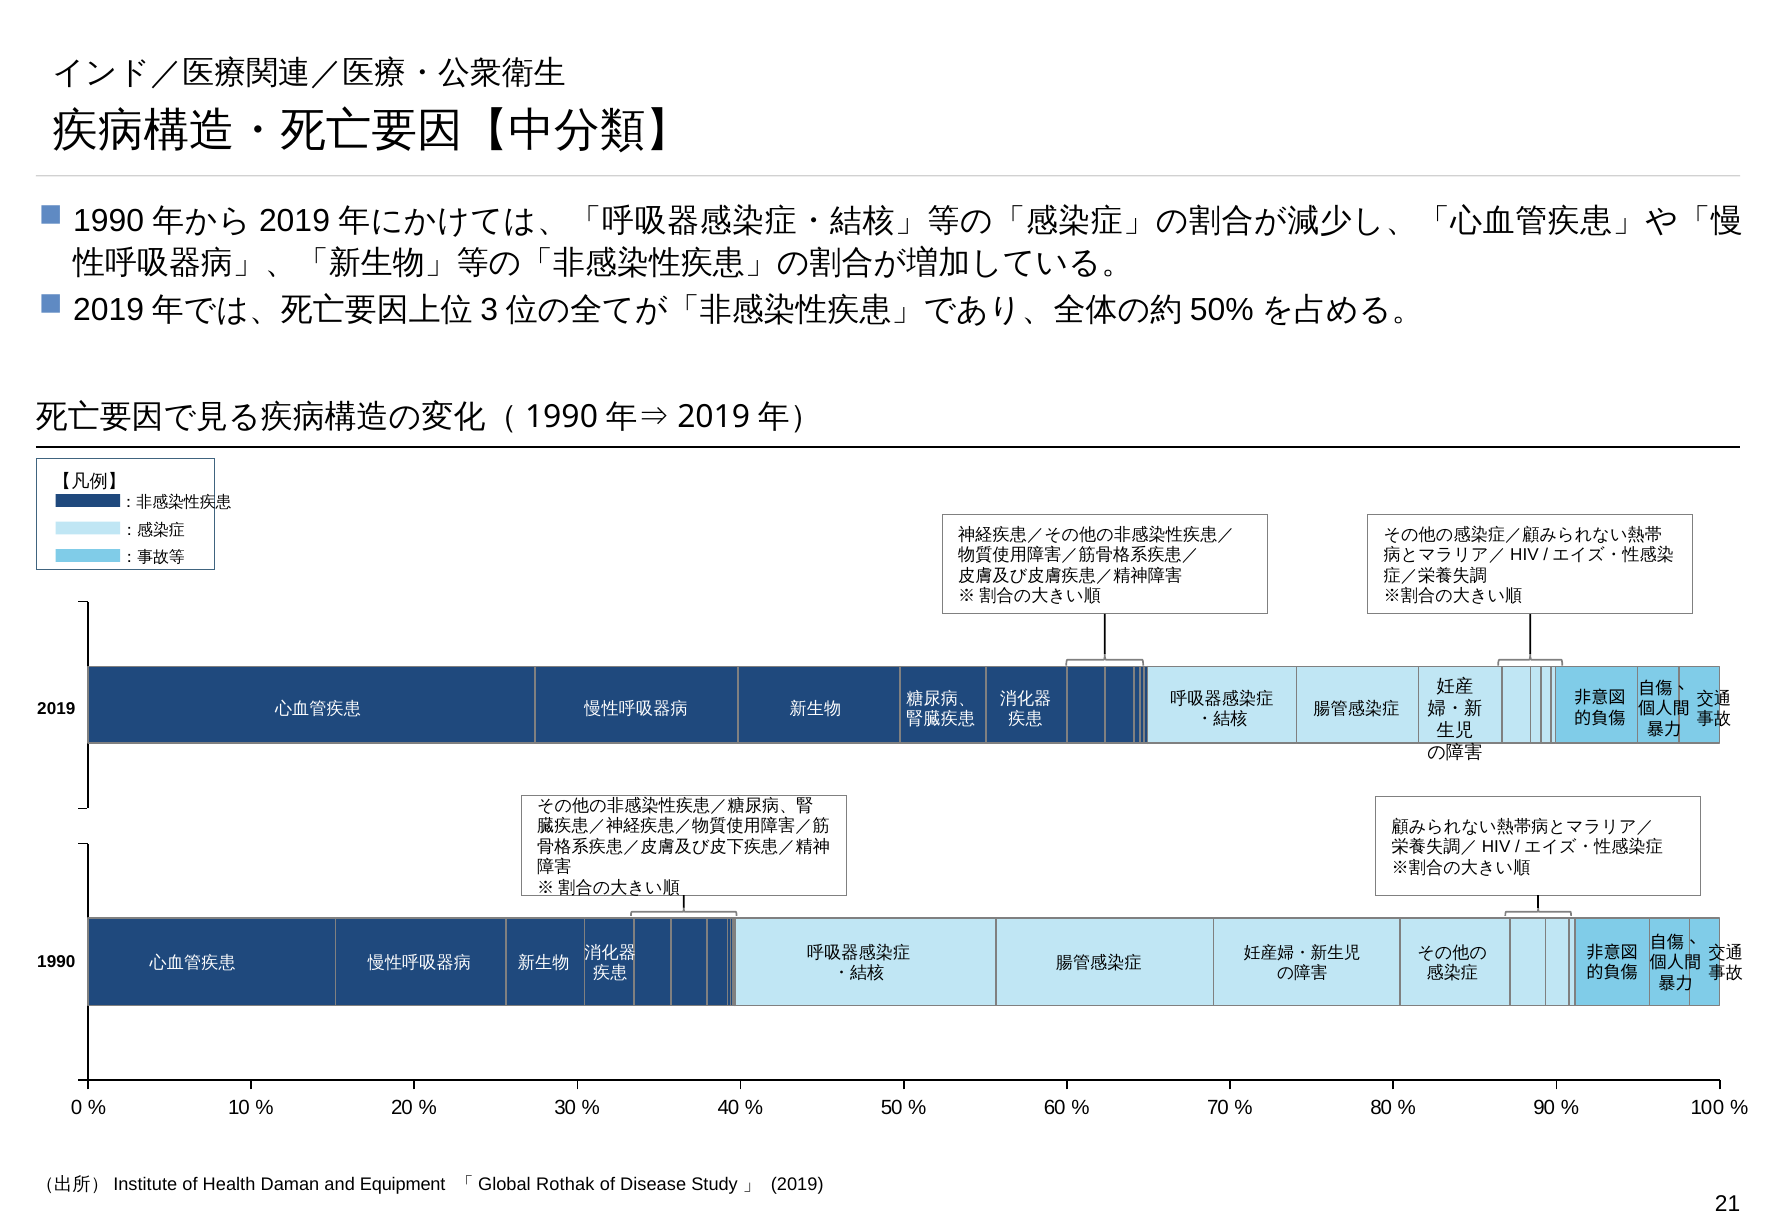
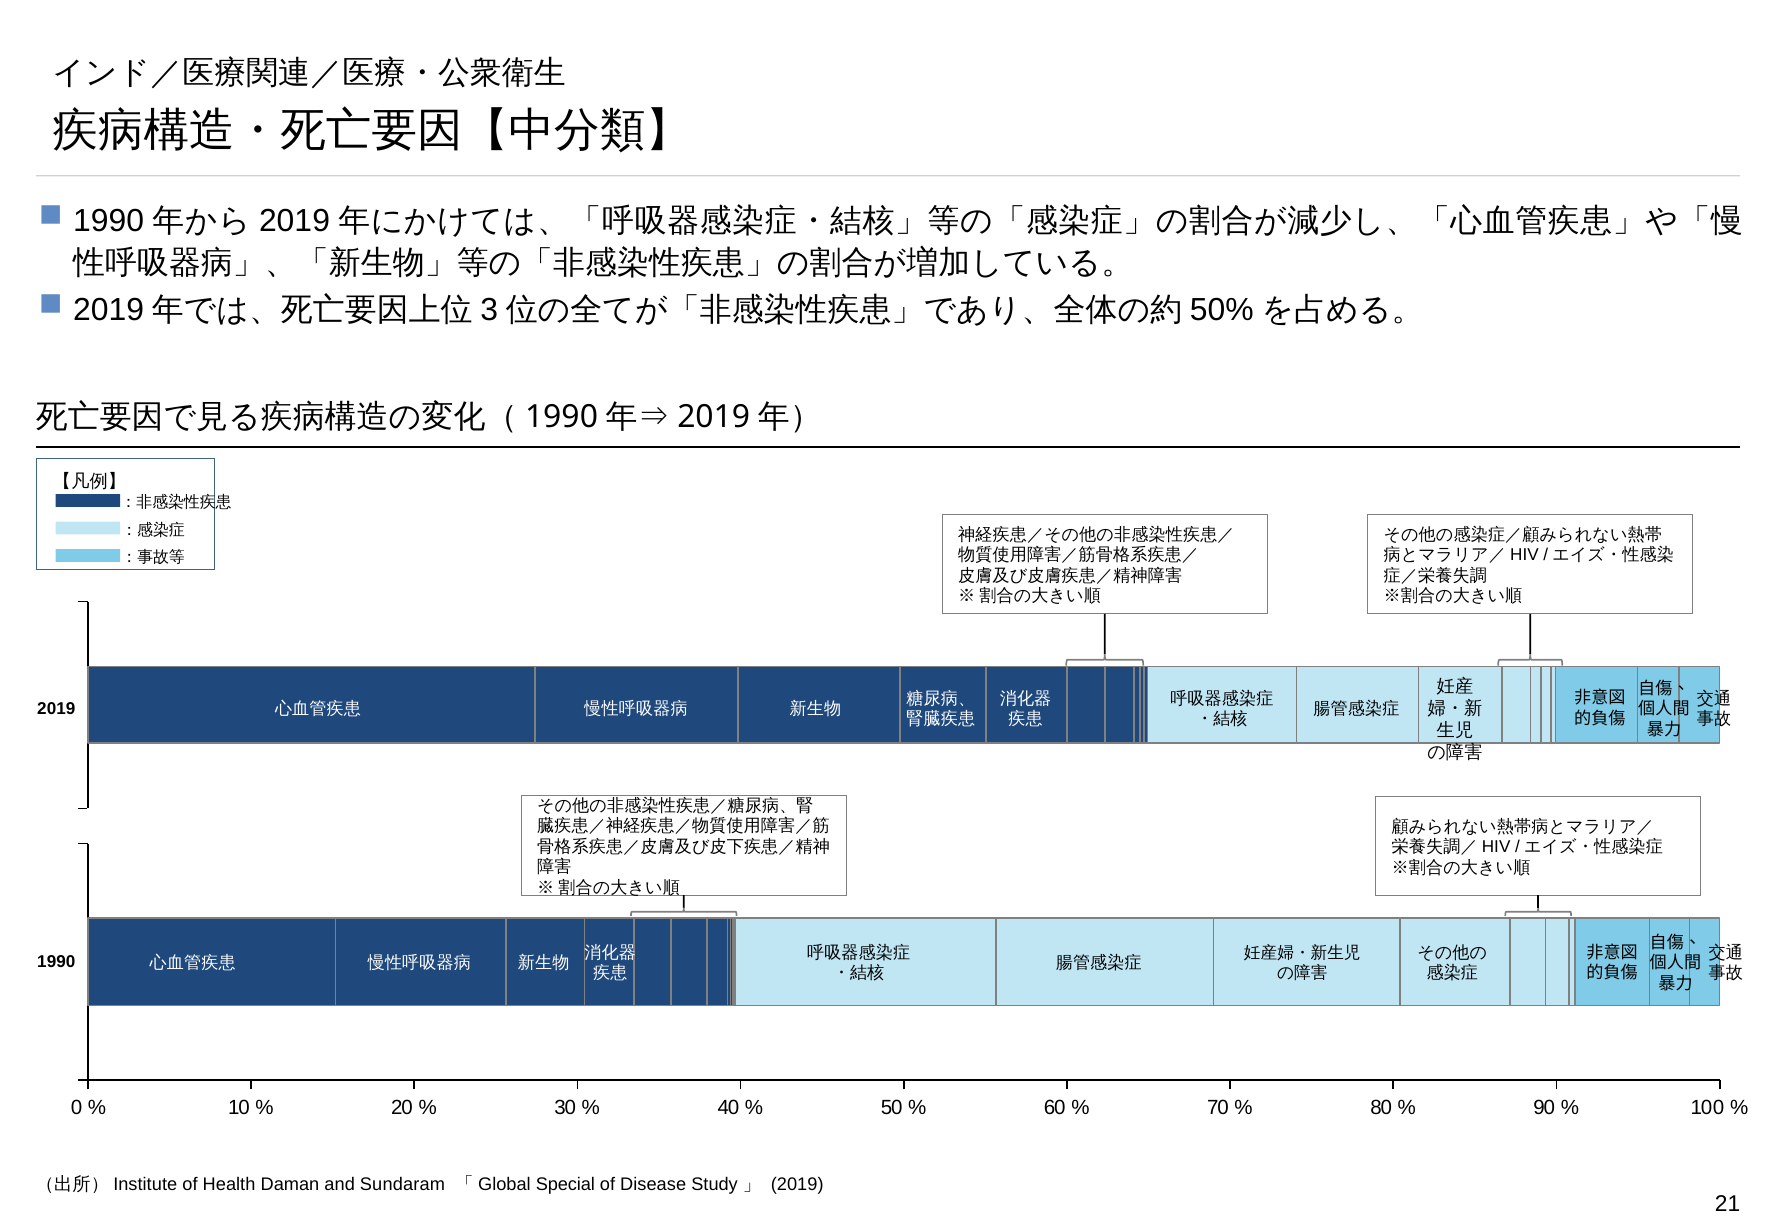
Equipment: Equipment -> Sundaram
Rothak: Rothak -> Special
